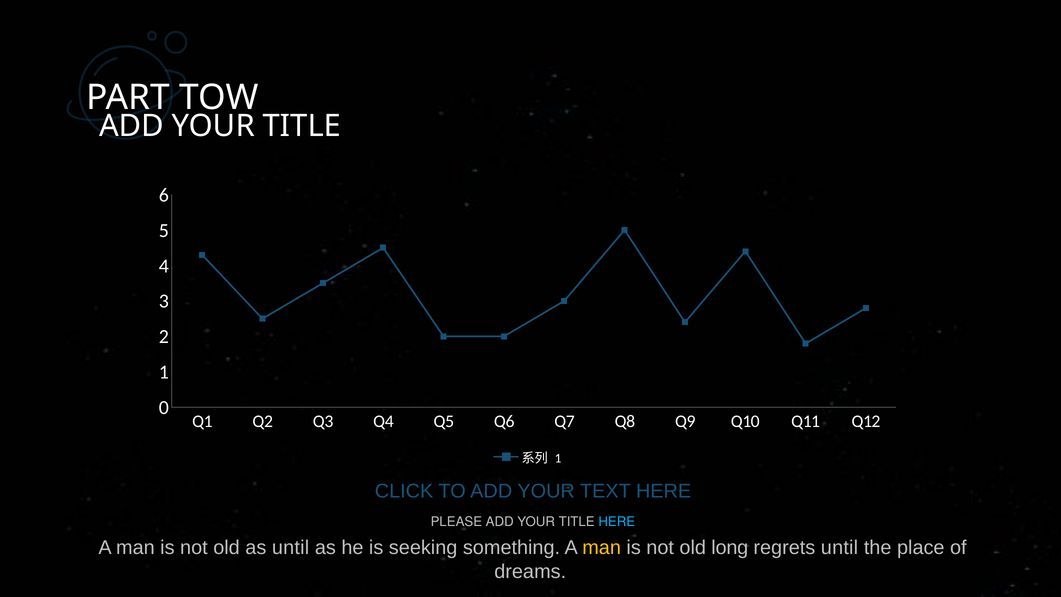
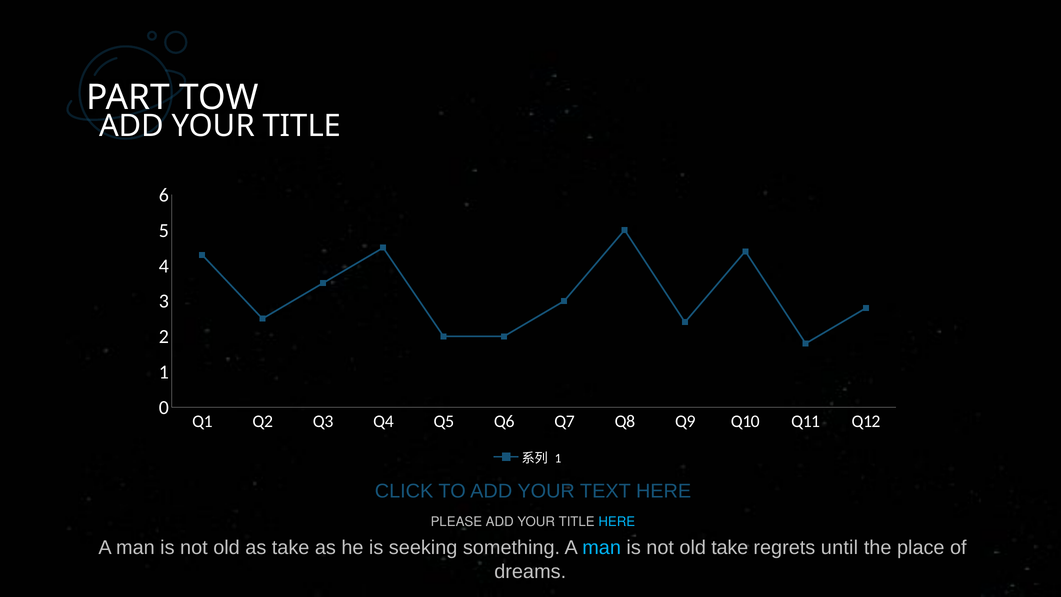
as until: until -> take
man at (602, 547) colour: yellow -> light blue
old long: long -> take
